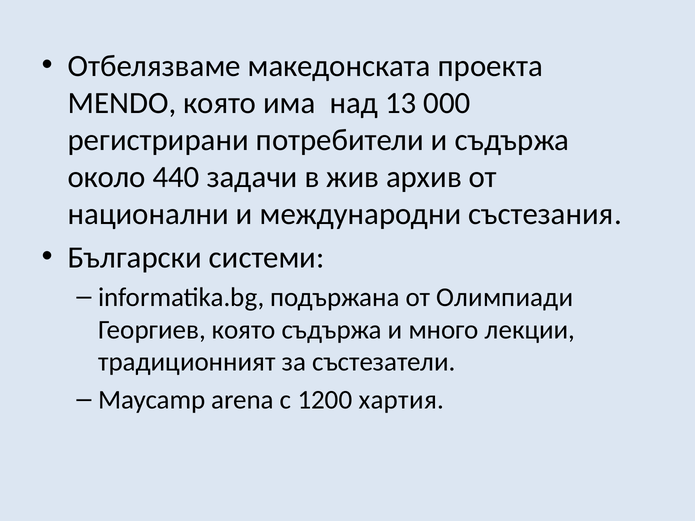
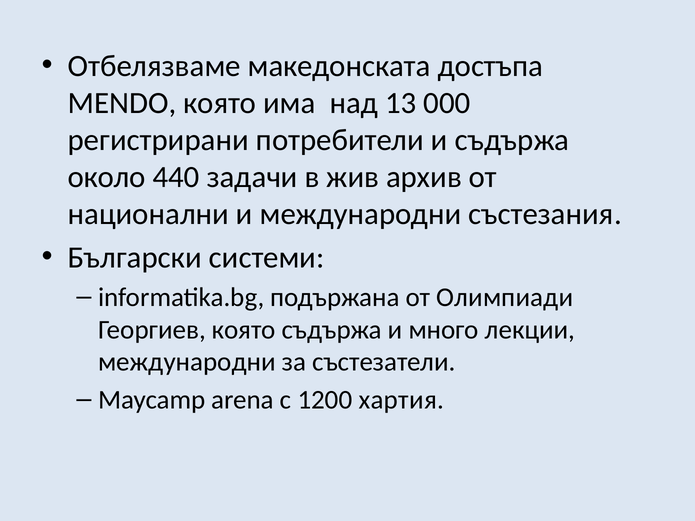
проекта: проекта -> достъпа
традиционният at (187, 362): традиционният -> международни
